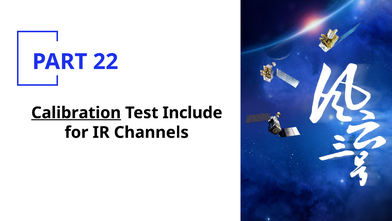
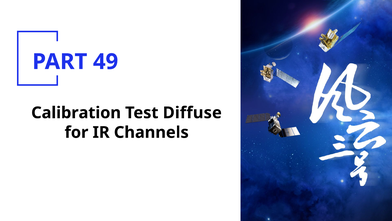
22: 22 -> 49
Calibration underline: present -> none
Include: Include -> Diffuse
